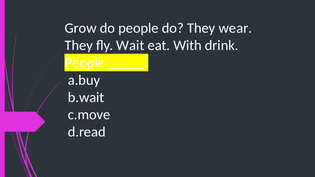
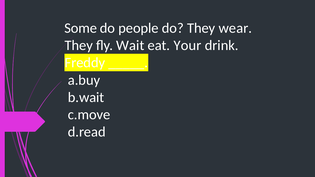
Grow: Grow -> Some
With: With -> Your
People at (85, 63): People -> Freddy
